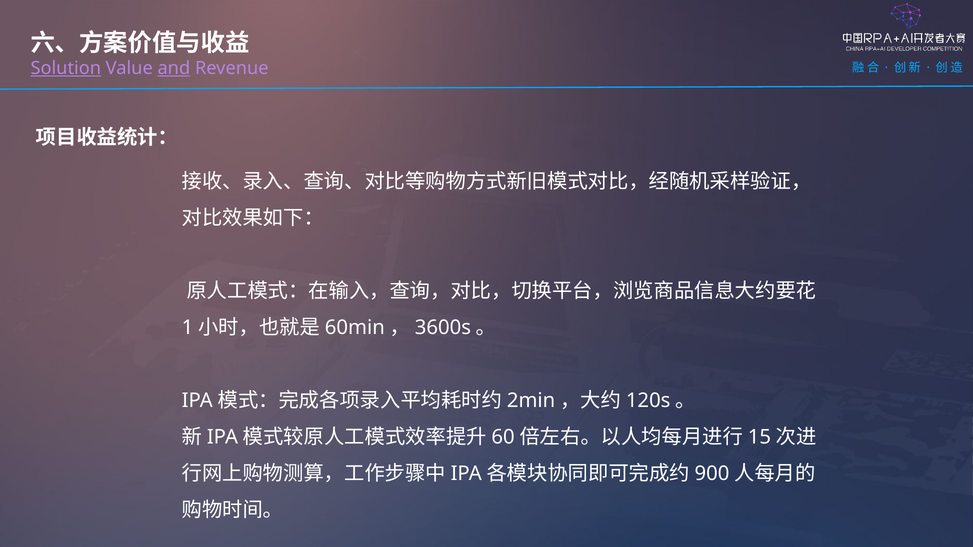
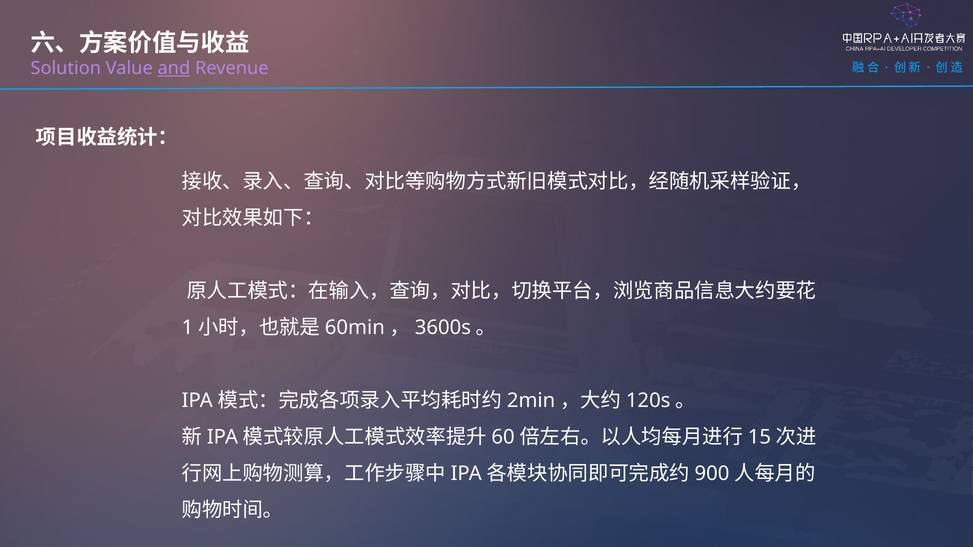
Solution underline: present -> none
